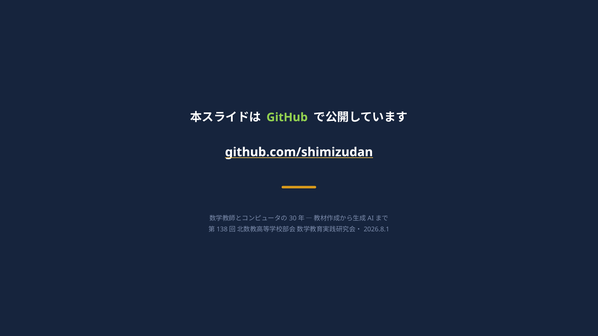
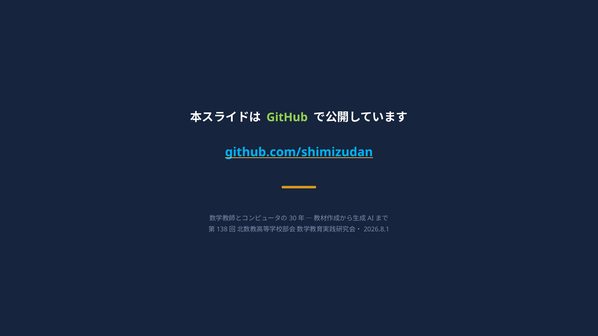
github.com/shimizudan colour: white -> light blue
